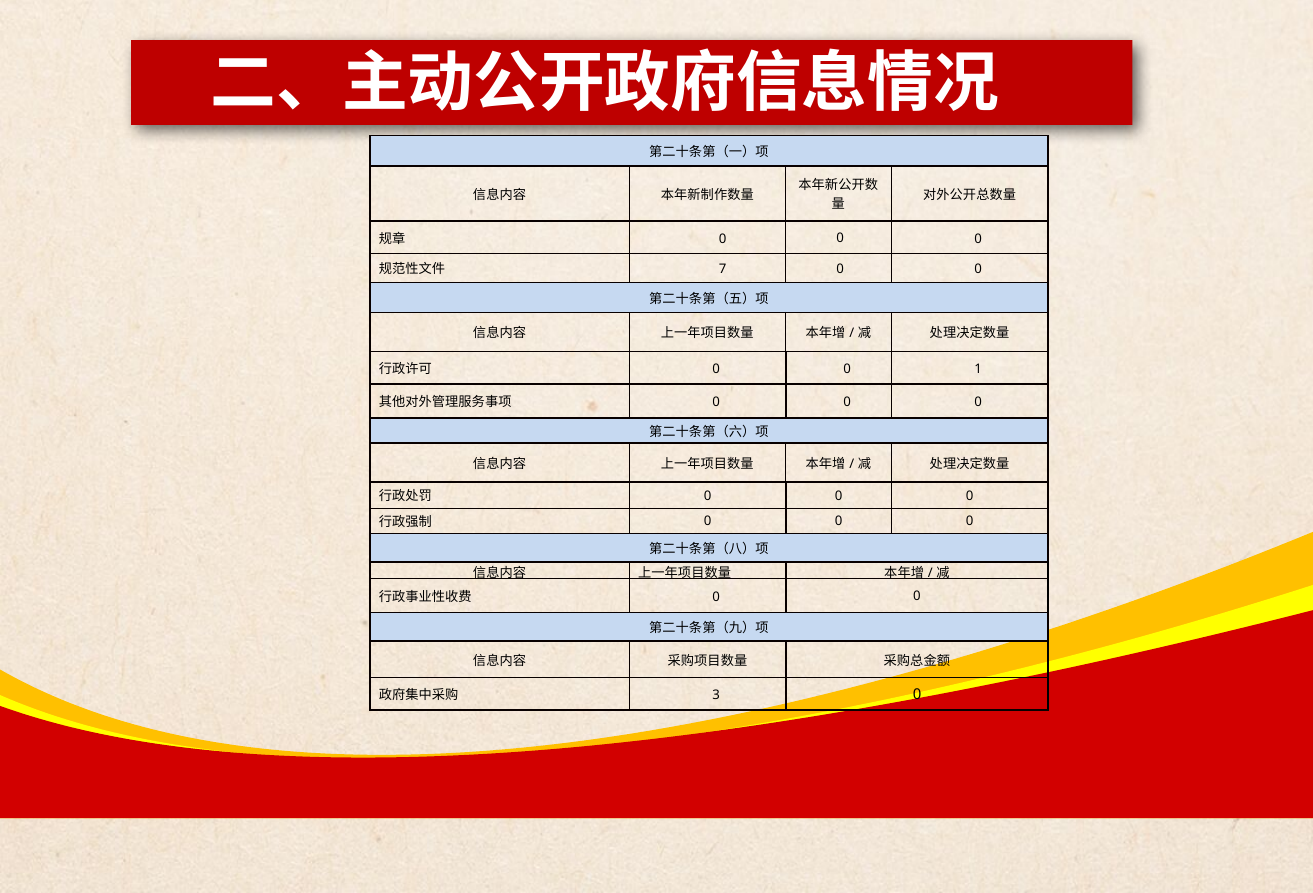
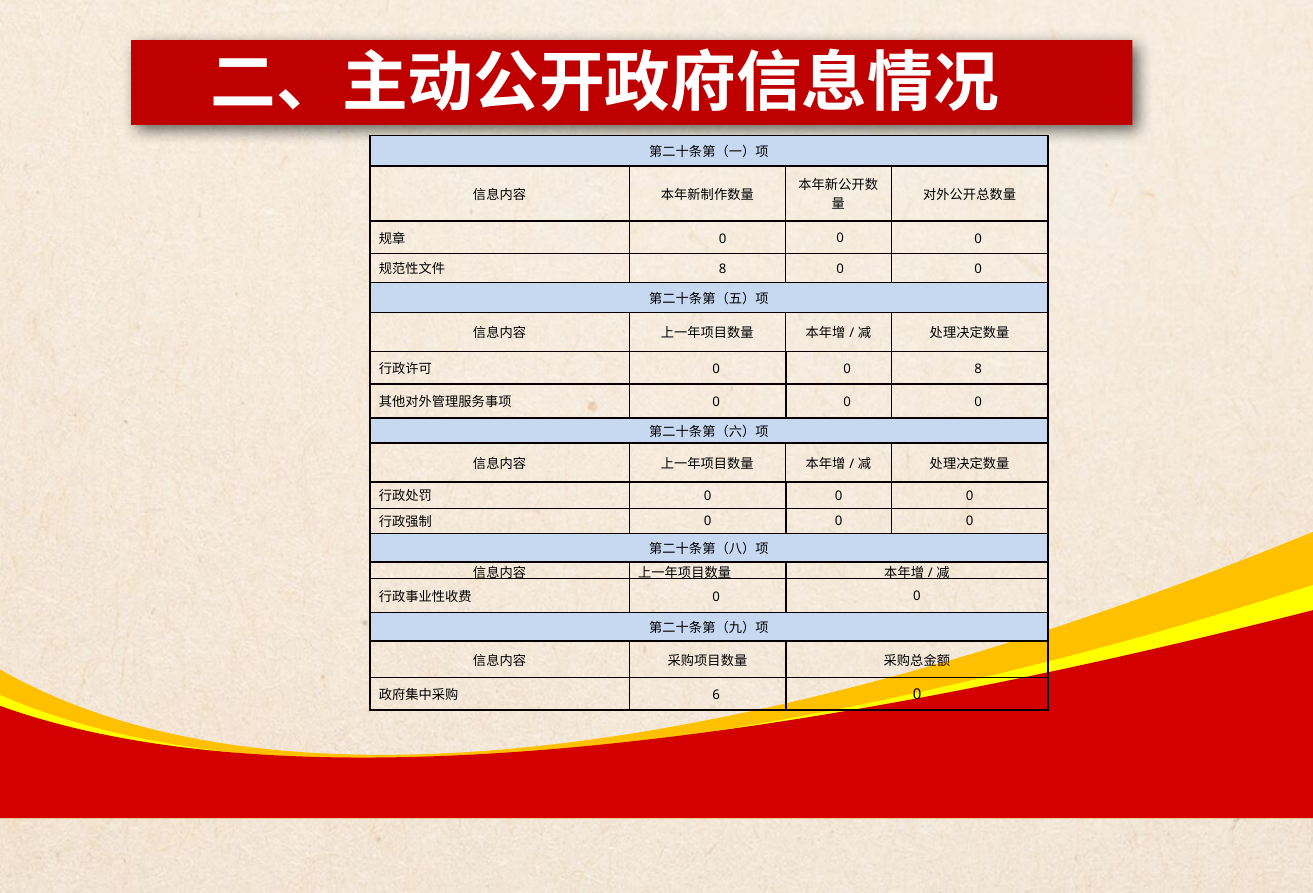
7 at (723, 270): 7 -> 8
0 1: 1 -> 8
3: 3 -> 6
